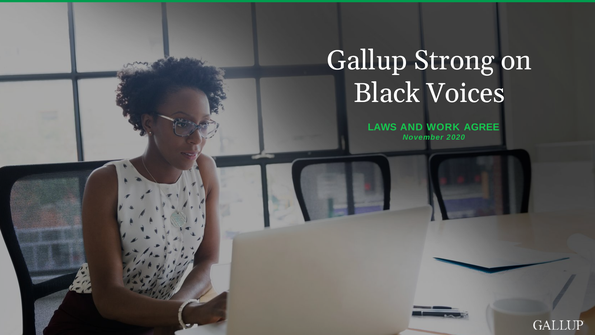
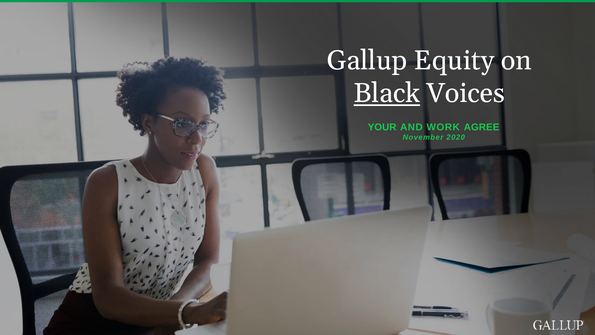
Strong: Strong -> Equity
Black underline: none -> present
LAWS: LAWS -> YOUR
